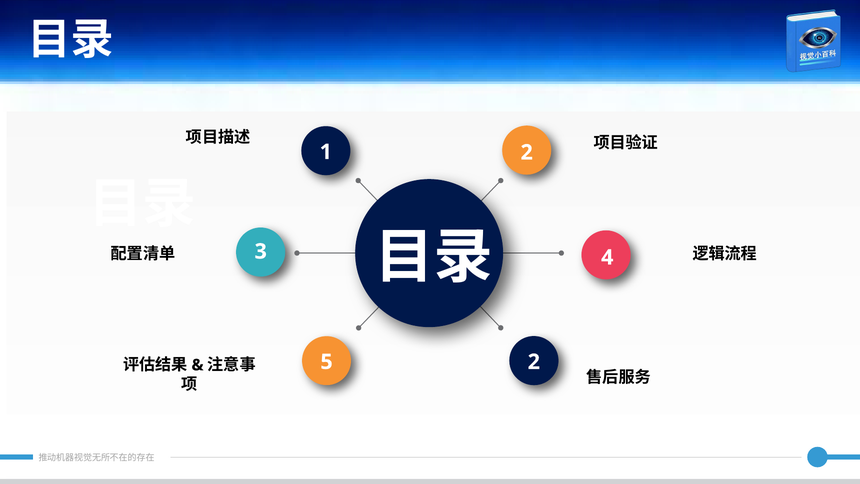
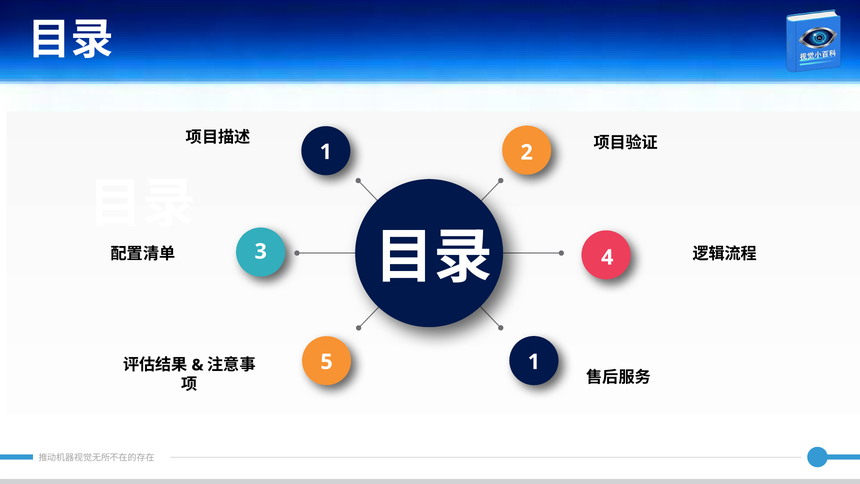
5 2: 2 -> 1
